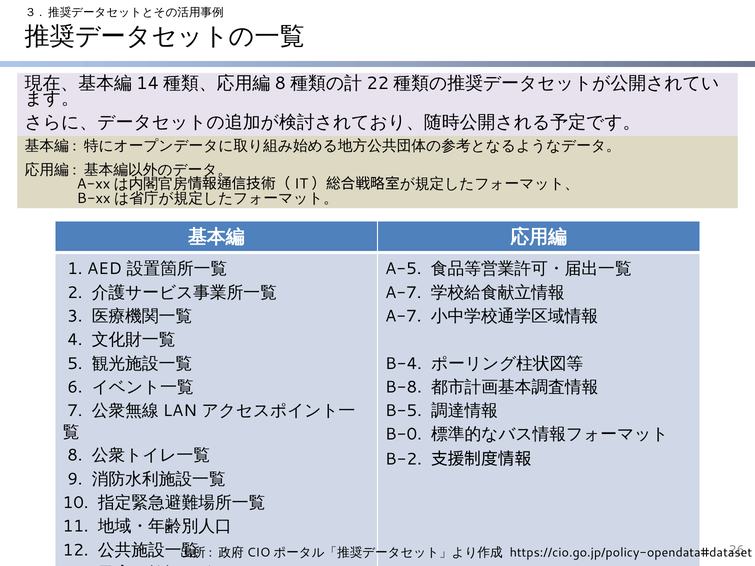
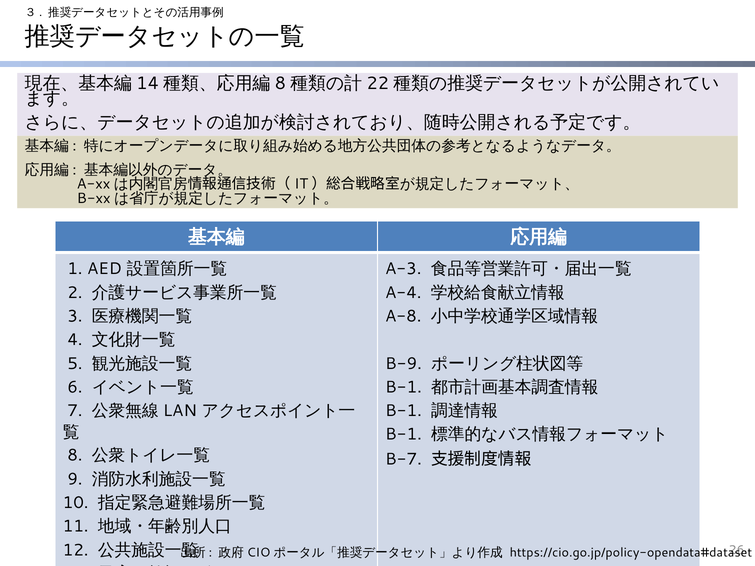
A-5: A-5 -> A-3
A-7 at (403, 293): A-7 -> A-4
A-7 at (403, 316): A-7 -> A-8
B-4: B-4 -> B-9
B-8 at (403, 387): B-8 -> B-1
B-5 at (403, 411): B-5 -> B-1
B-0 at (403, 435): B-0 -> B-1
B-2: B-2 -> B-7
